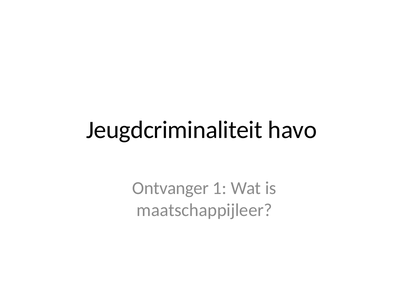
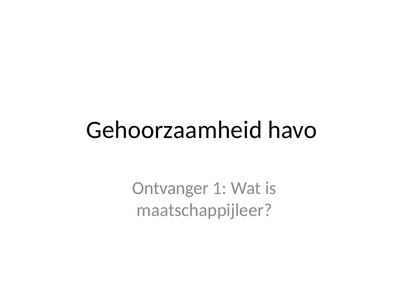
Jeugdcriminaliteit: Jeugdcriminaliteit -> Gehoorzaamheid
